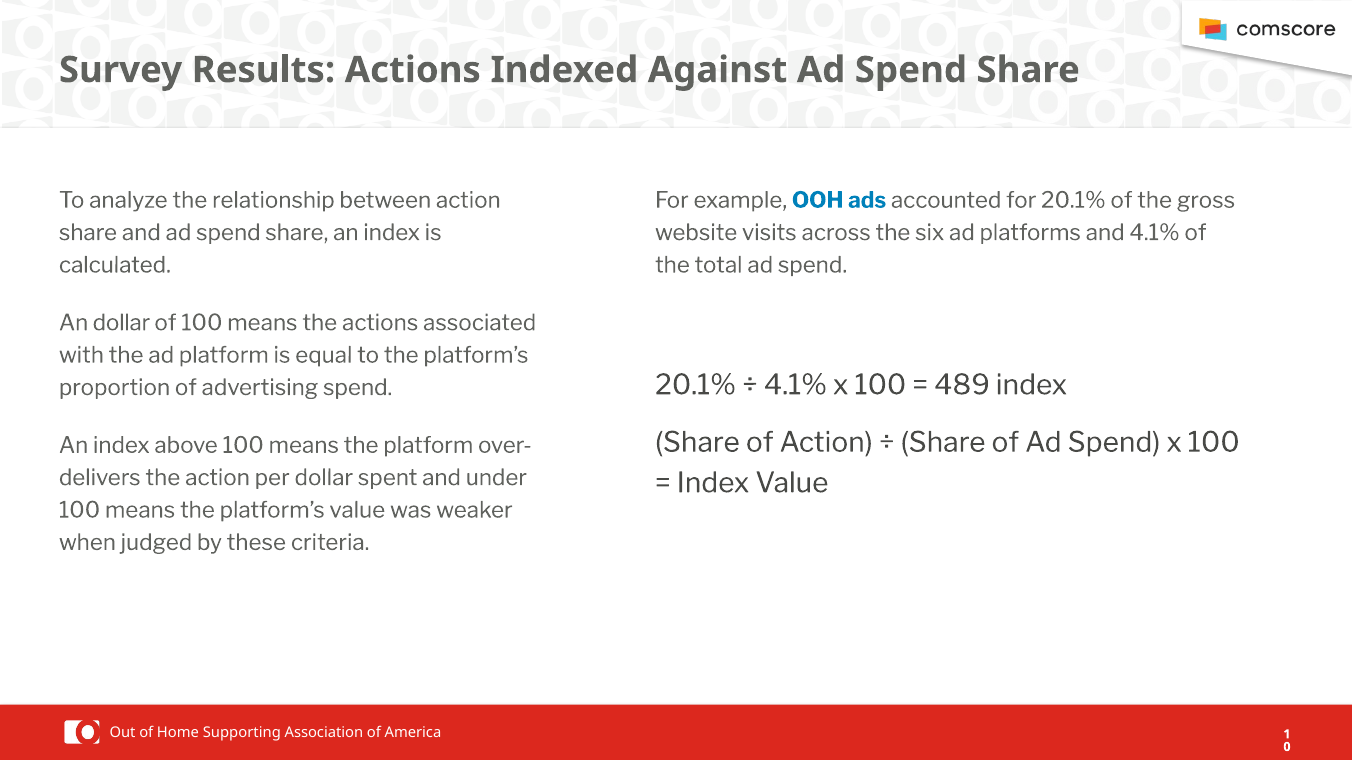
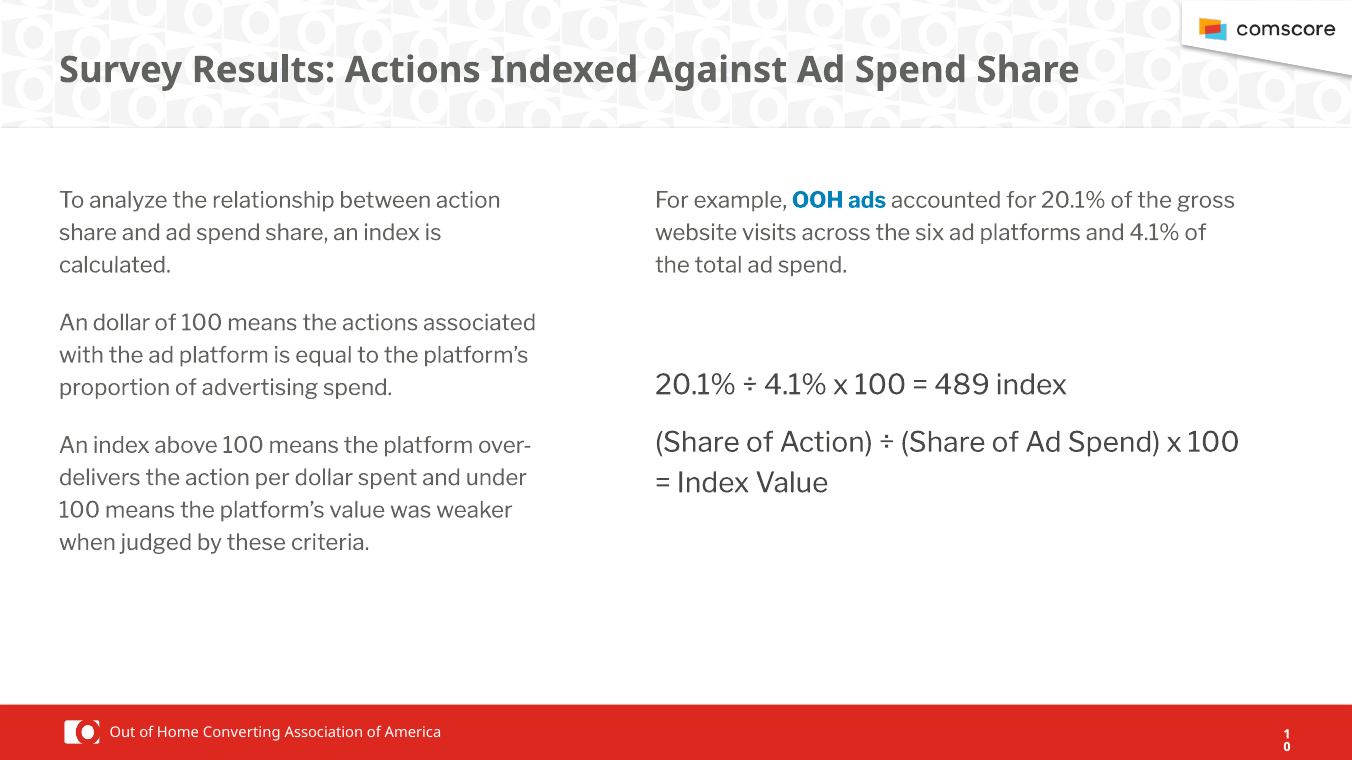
Supporting: Supporting -> Converting
